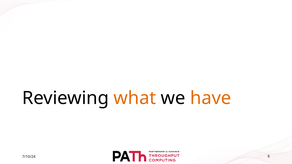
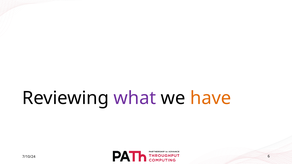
what colour: orange -> purple
